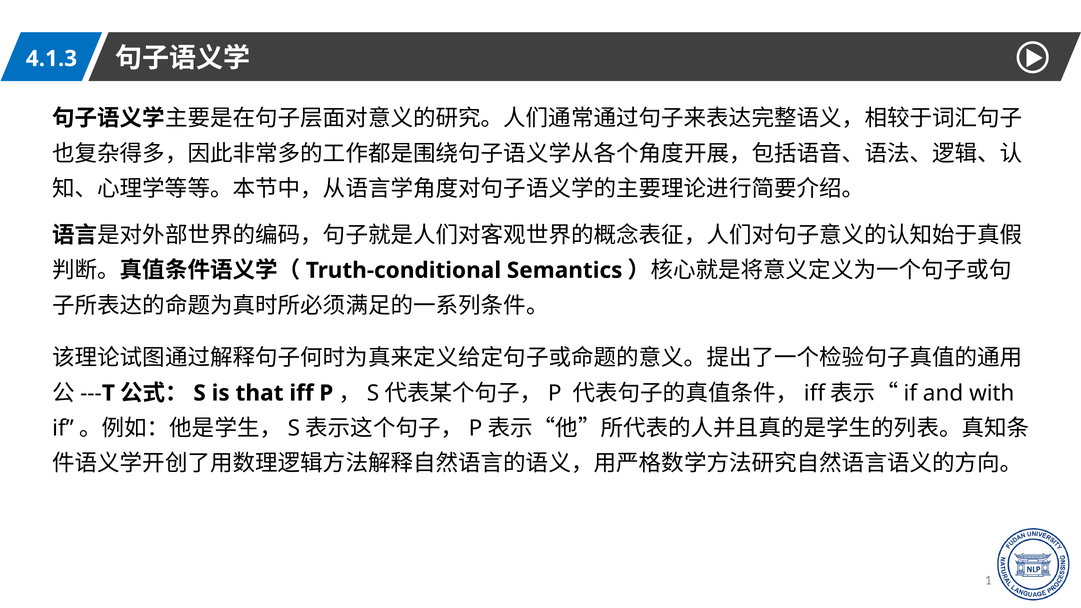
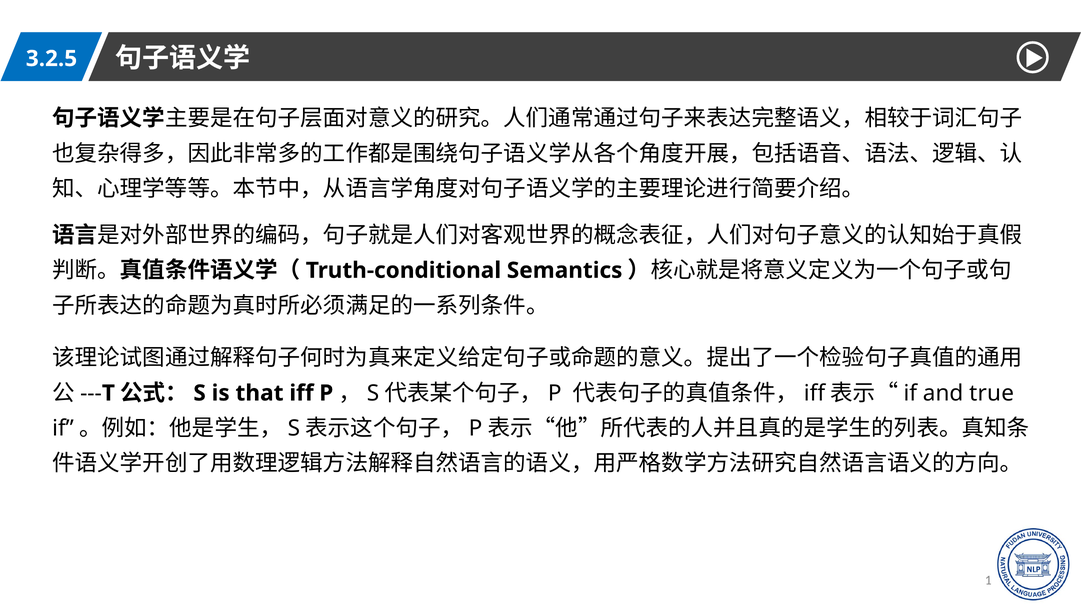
4.1.3: 4.1.3 -> 3.2.5
with: with -> true
